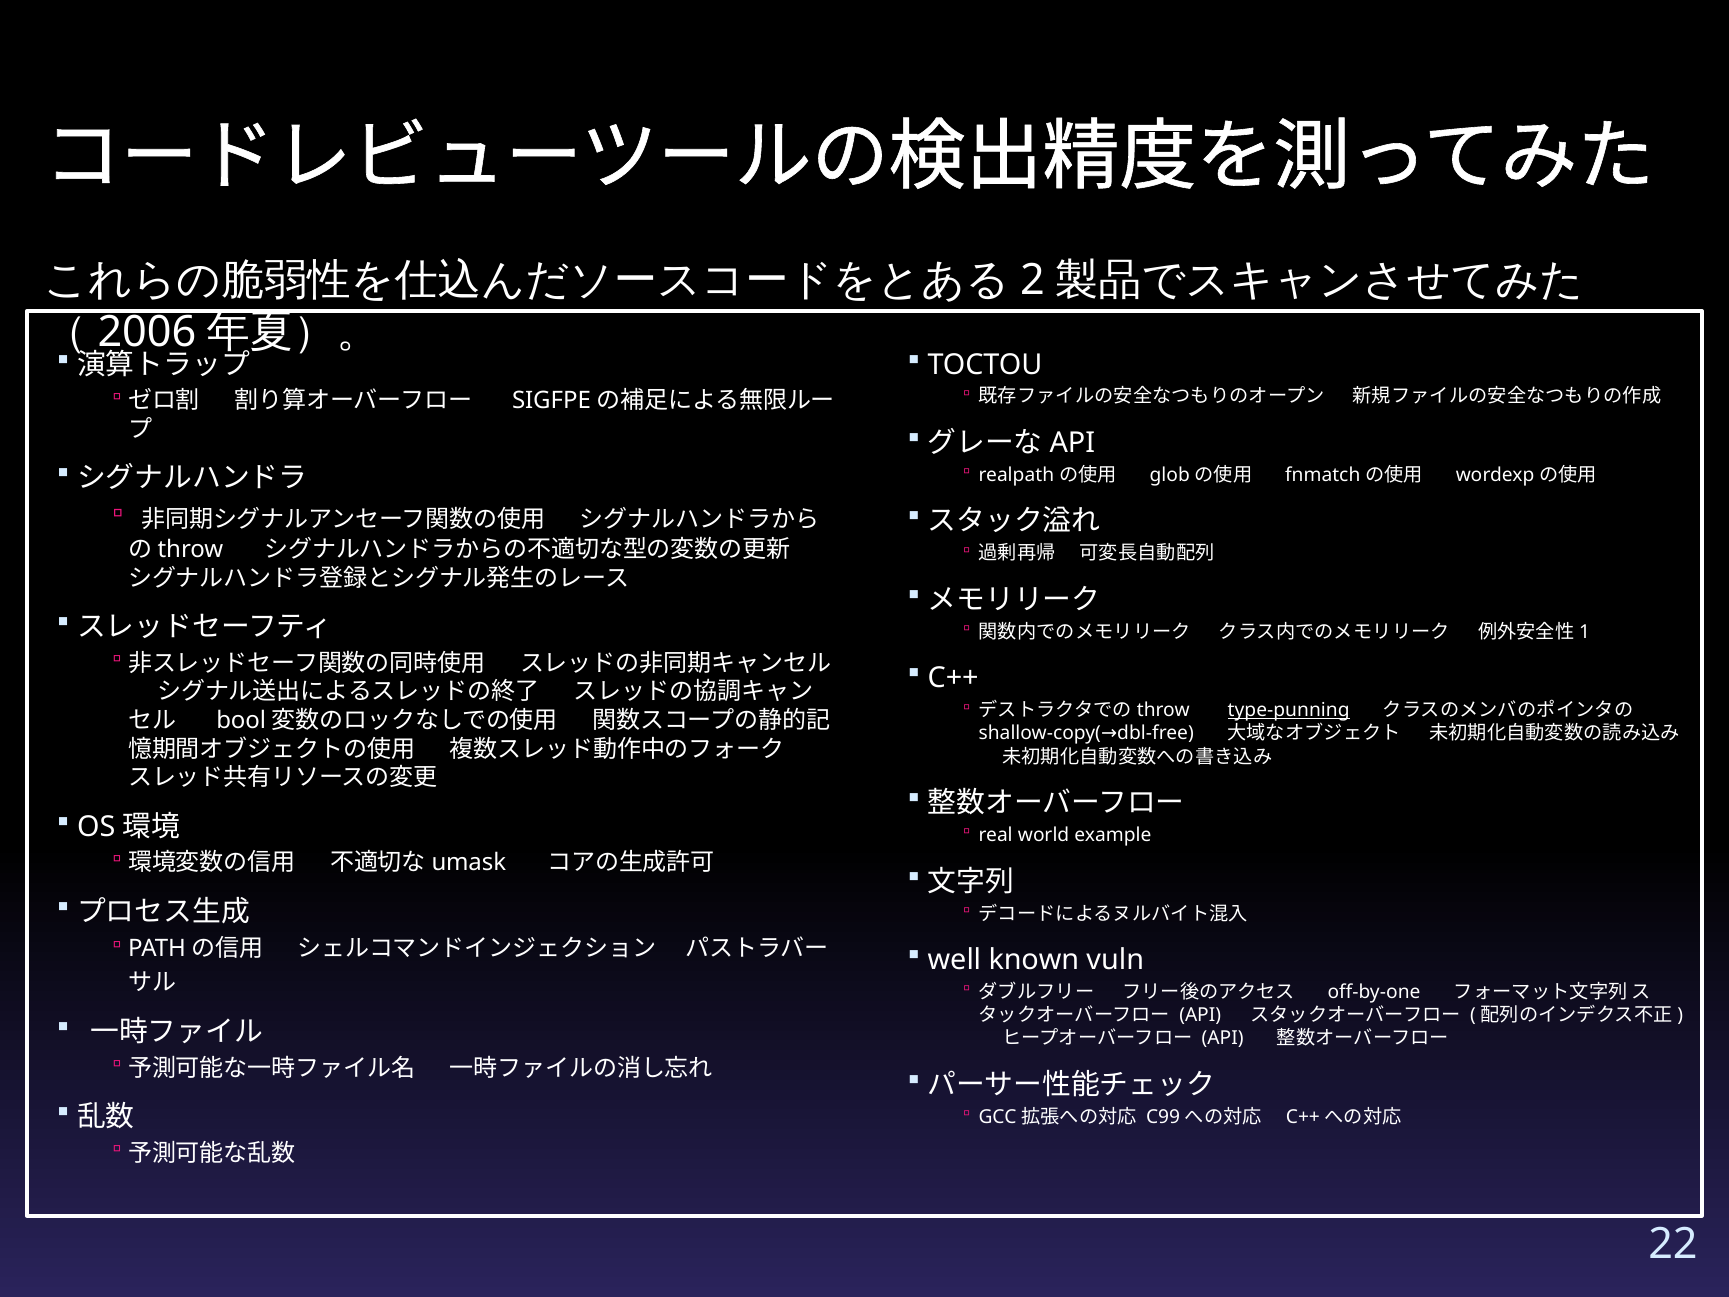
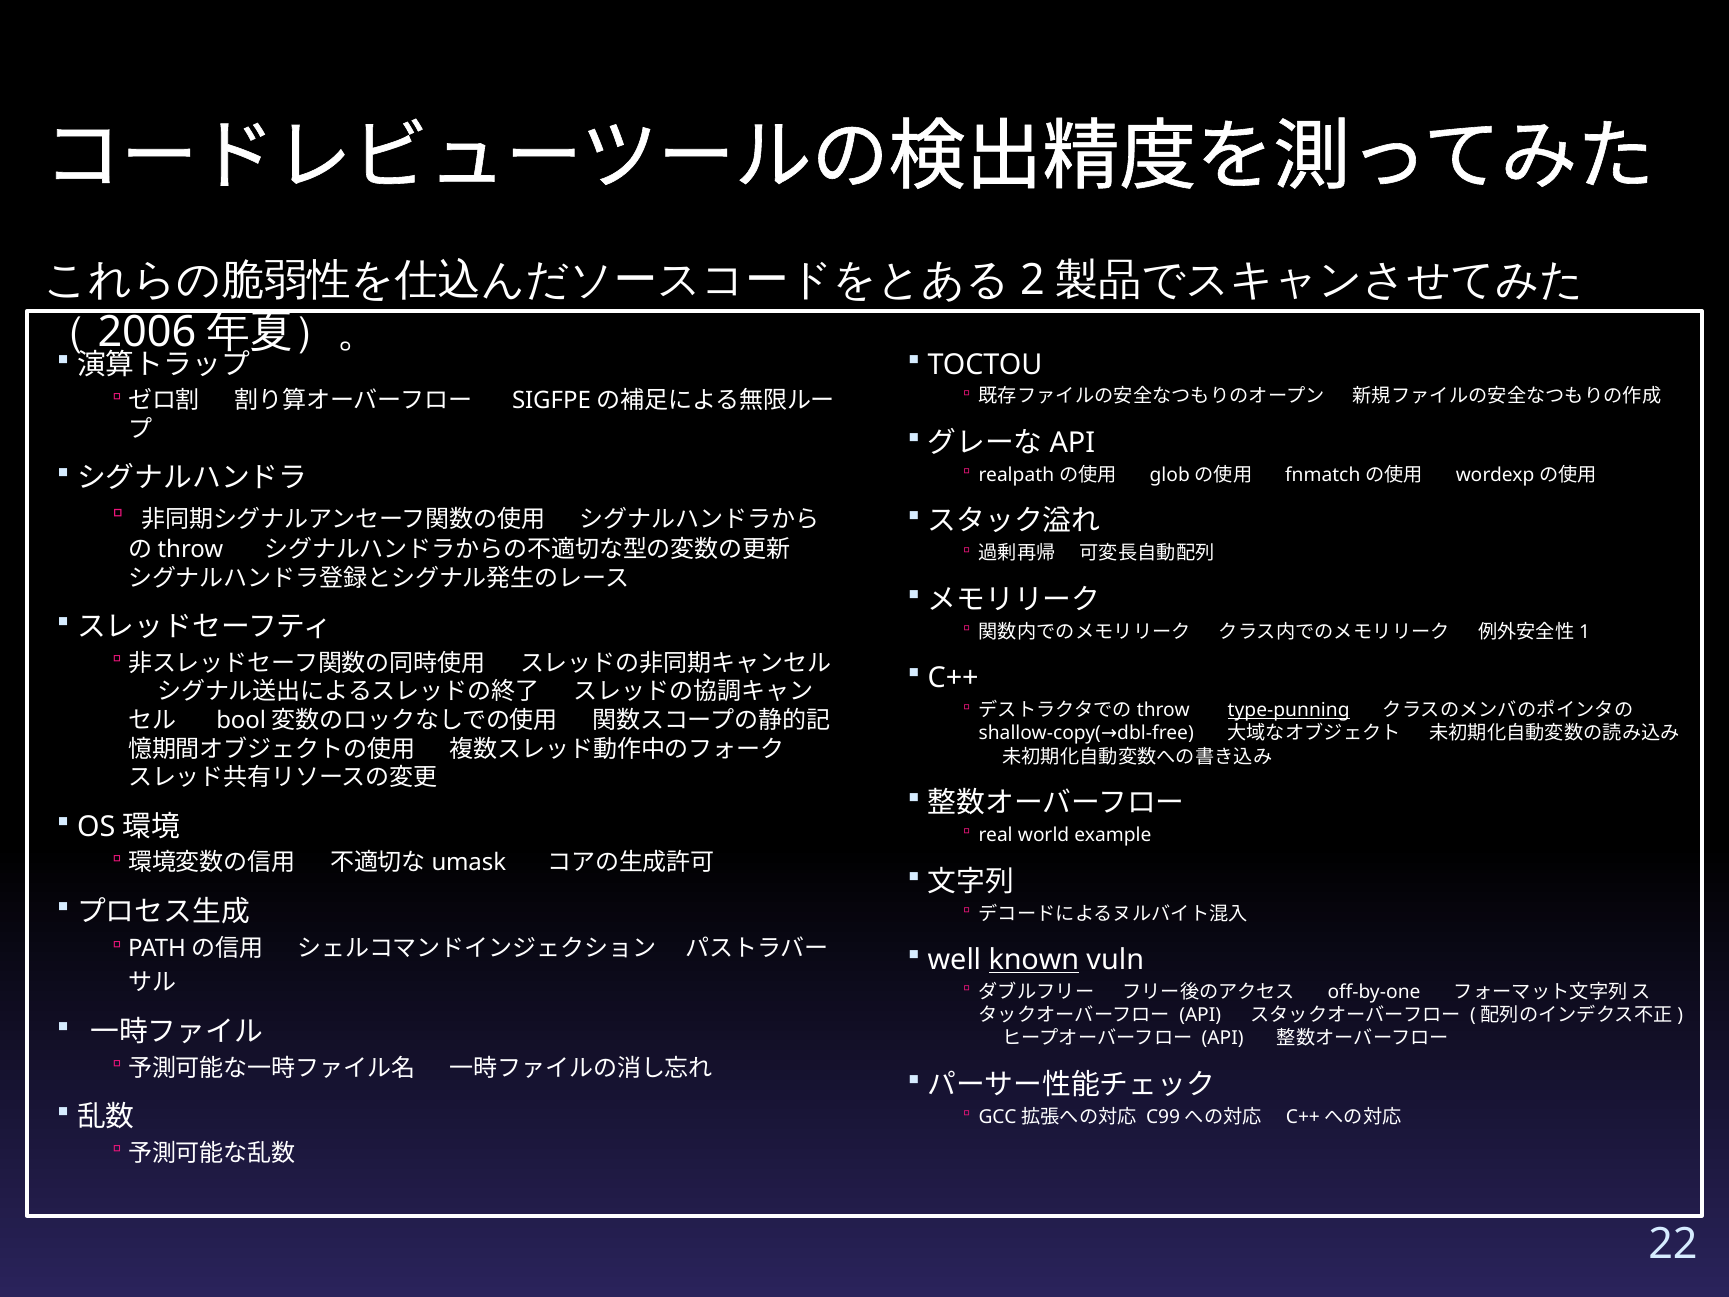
known underline: none -> present
